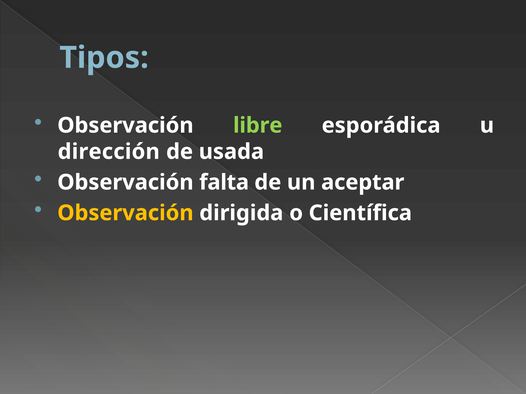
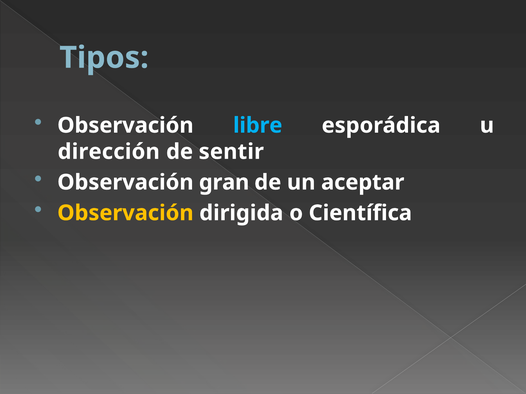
libre colour: light green -> light blue
usada: usada -> sentir
falta: falta -> gran
